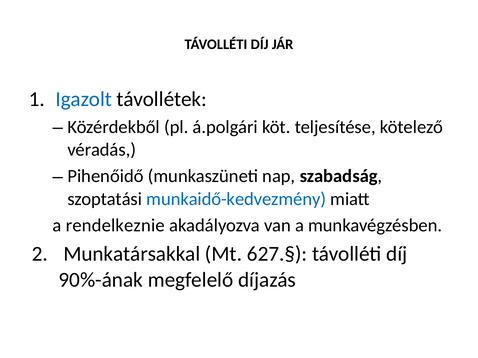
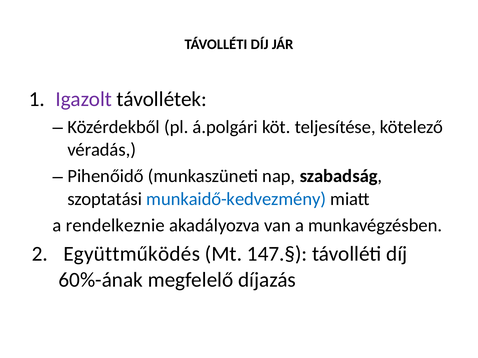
Igazolt colour: blue -> purple
Munkatársakkal: Munkatársakkal -> Együttműködés
627.§: 627.§ -> 147.§
90%-ának: 90%-ának -> 60%-ának
